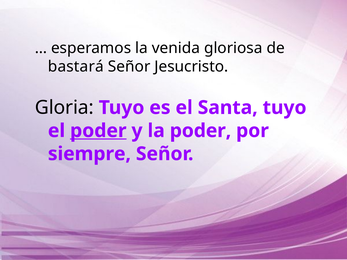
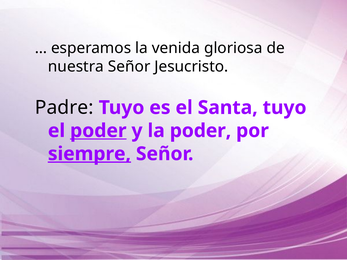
bastará: bastará -> nuestra
Gloria: Gloria -> Padre
siempre underline: none -> present
